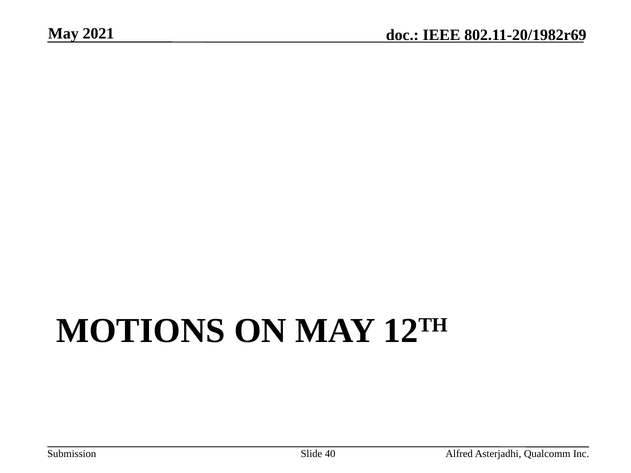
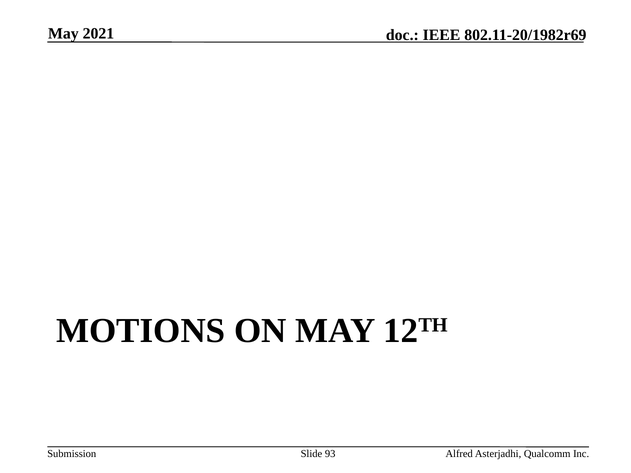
40: 40 -> 93
